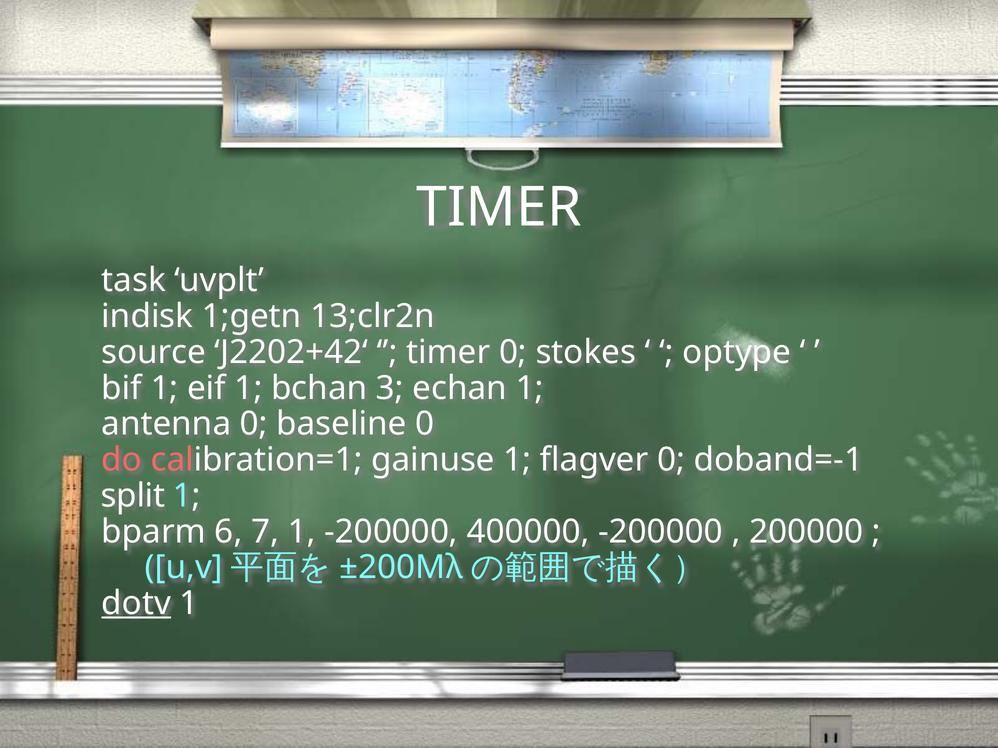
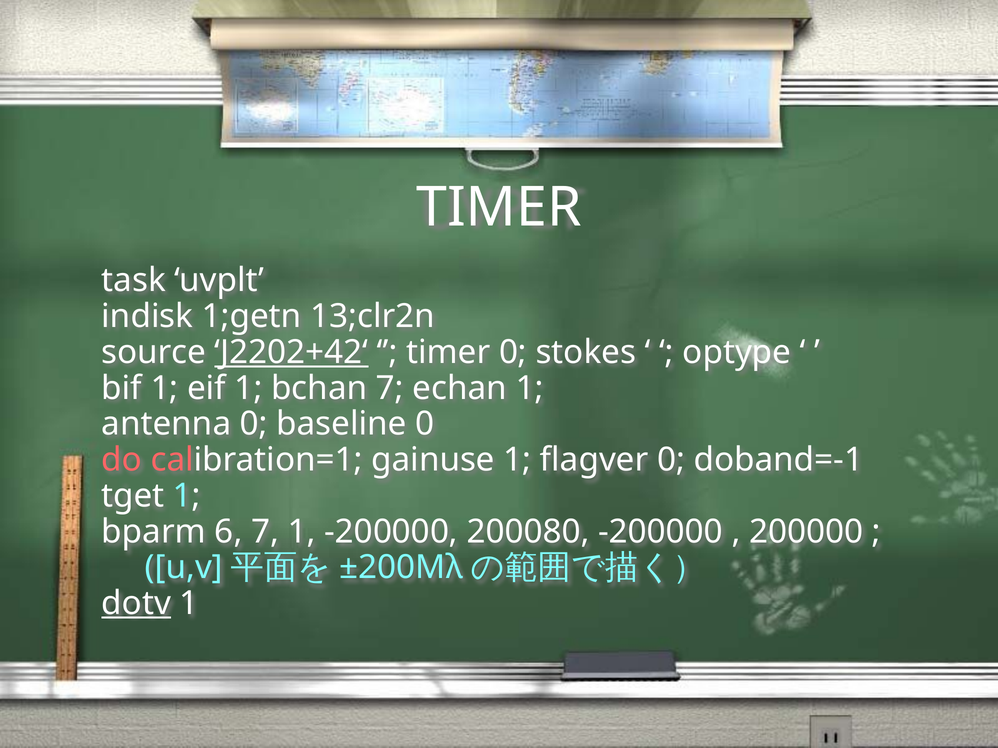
J2202+42‘ underline: none -> present
bchan 3: 3 -> 7
split: split -> tget
400000: 400000 -> 200080
